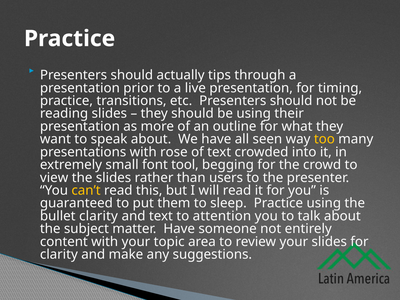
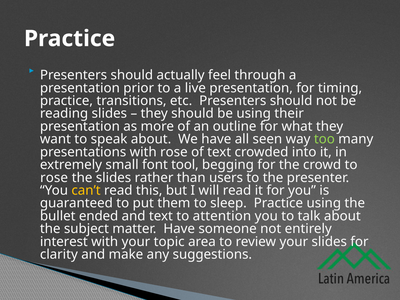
tips: tips -> feel
too colour: yellow -> light green
view at (54, 178): view -> rose
bullet clarity: clarity -> ended
content: content -> interest
